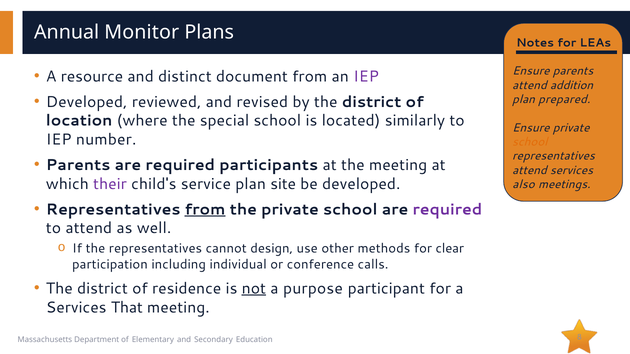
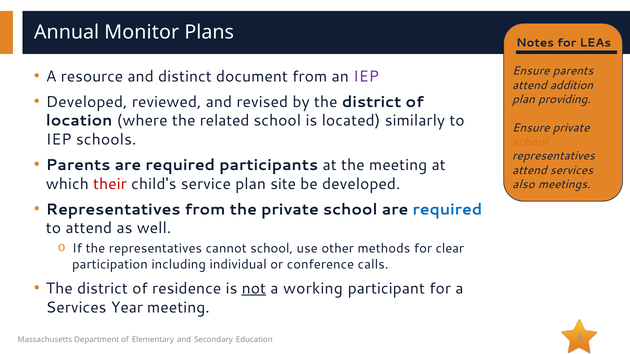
prepared: prepared -> providing
special: special -> related
number: number -> schools
their colour: purple -> red
from at (205, 210) underline: present -> none
required at (447, 210) colour: purple -> blue
cannot design: design -> school
purpose: purpose -> working
That: That -> Year
